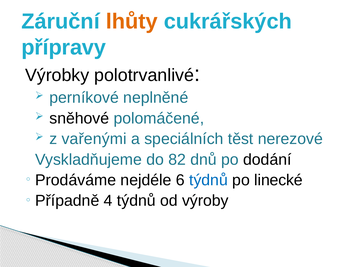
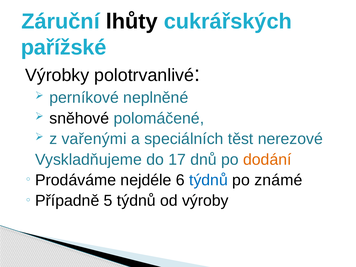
lhůty colour: orange -> black
přípravy: přípravy -> pařížské
82: 82 -> 17
dodání colour: black -> orange
linecké: linecké -> známé
4: 4 -> 5
